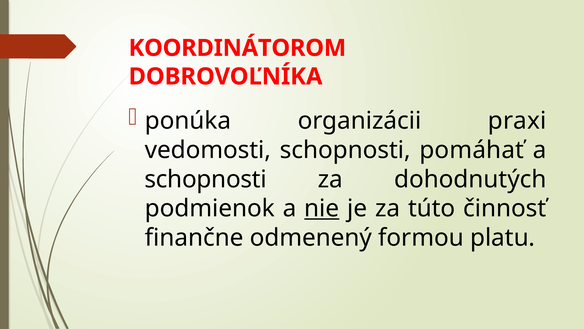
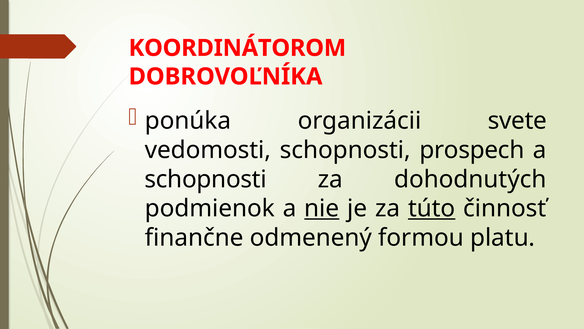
praxi: praxi -> svete
pomáhať: pomáhať -> prospech
túto underline: none -> present
